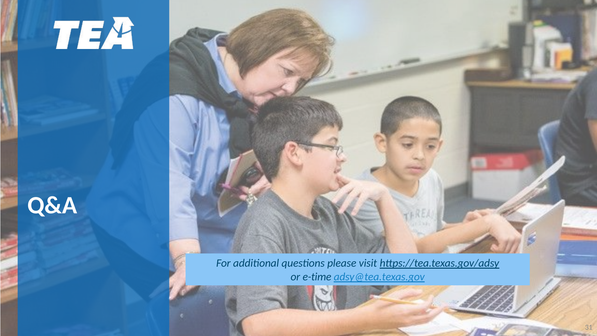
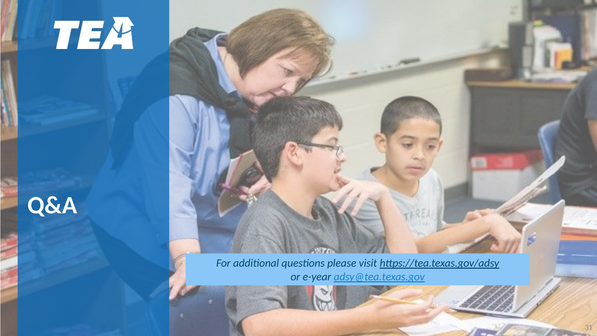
e-time: e-time -> e-year
